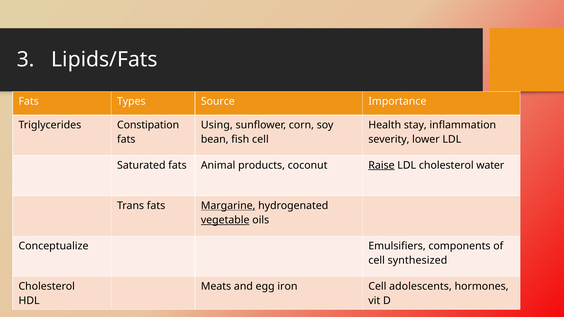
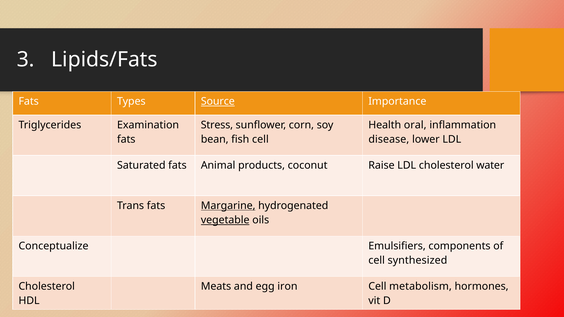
Source underline: none -> present
Constipation: Constipation -> Examination
Using: Using -> Stress
stay: stay -> oral
severity: severity -> disease
Raise underline: present -> none
adolescents: adolescents -> metabolism
